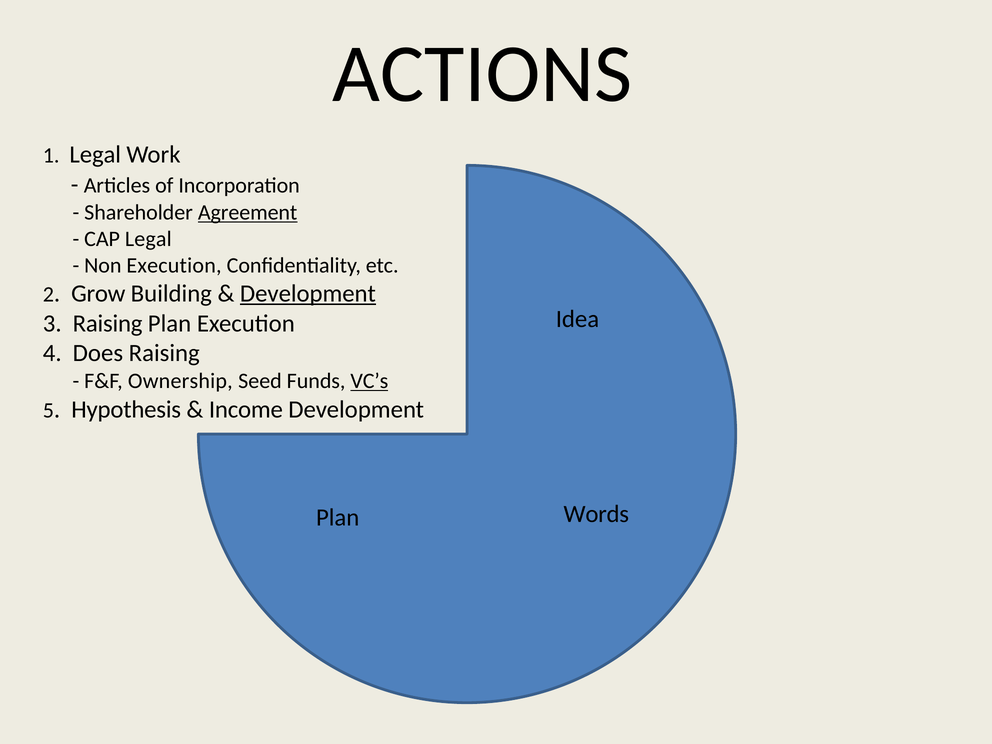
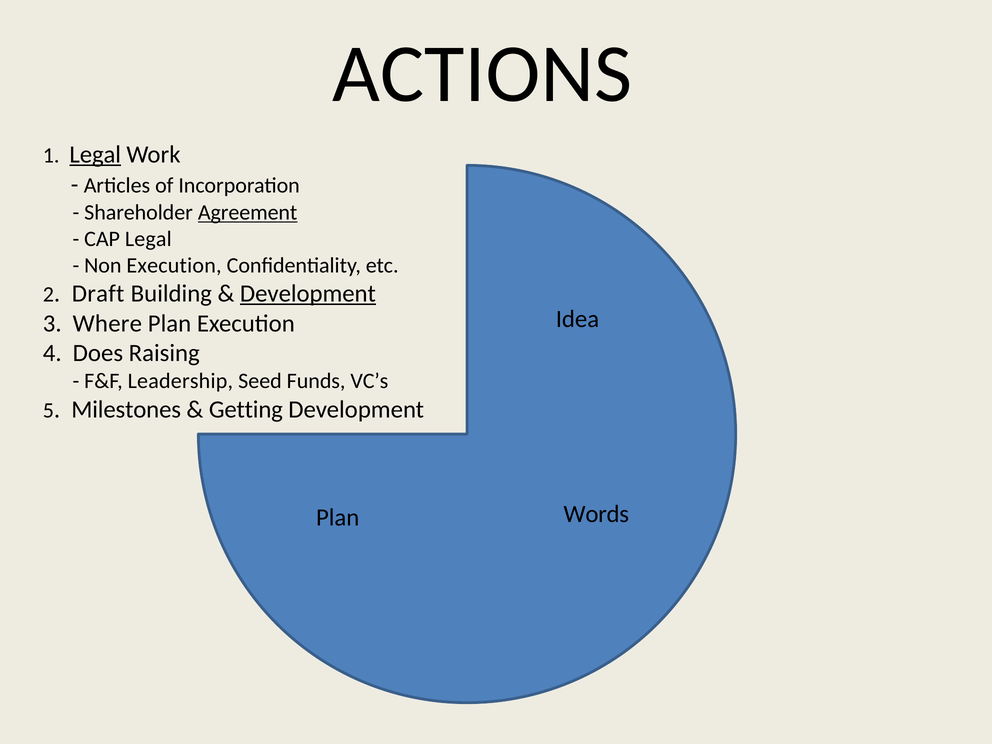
Legal at (95, 155) underline: none -> present
Grow: Grow -> Draft
3 Raising: Raising -> Where
Ownership: Ownership -> Leadership
VC’s underline: present -> none
Hypothesis: Hypothesis -> Milestones
Income: Income -> Getting
